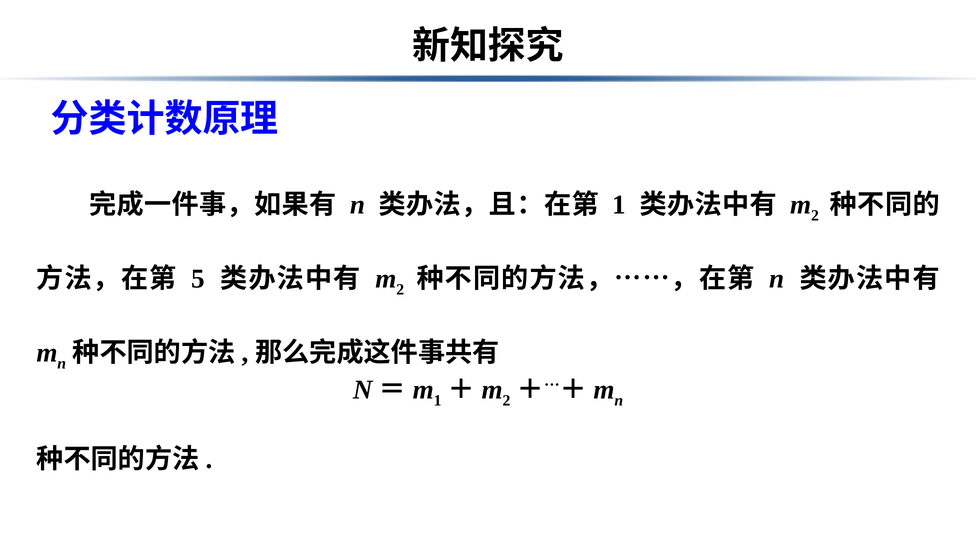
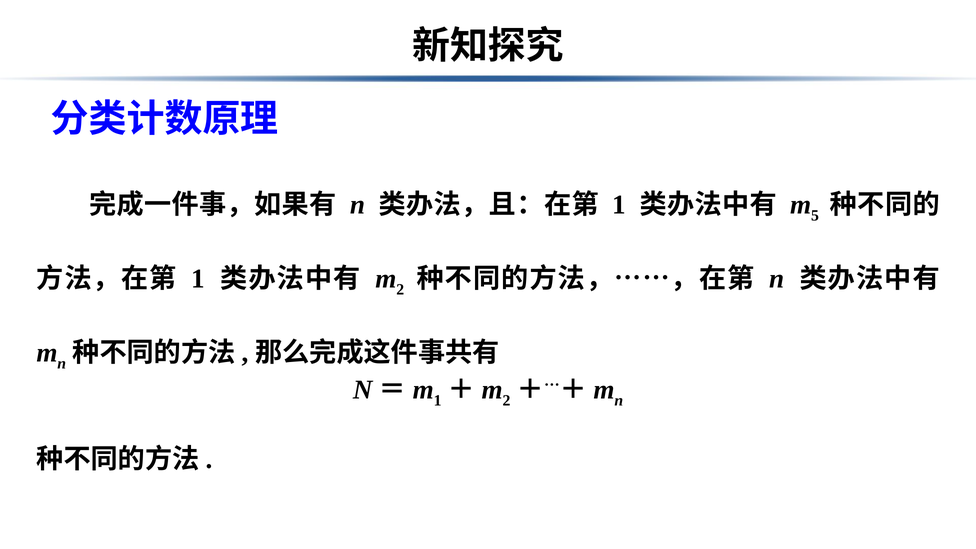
2 at (815, 215): 2 -> 5
5 at (198, 279): 5 -> 1
